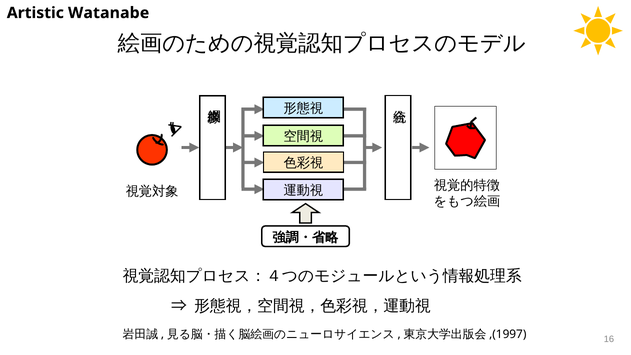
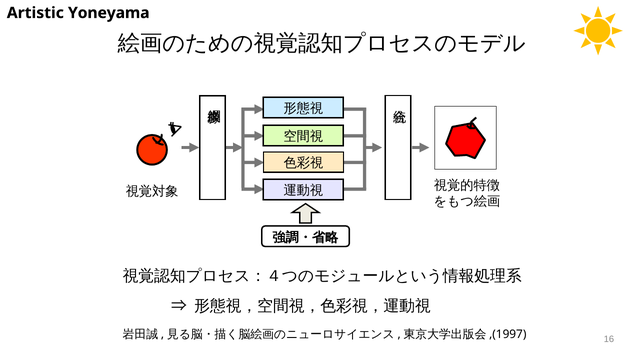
Watanabe: Watanabe -> Yoneyama
